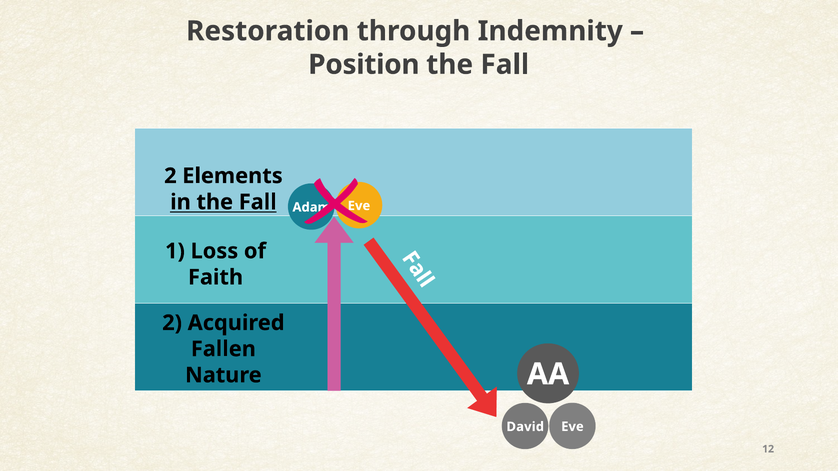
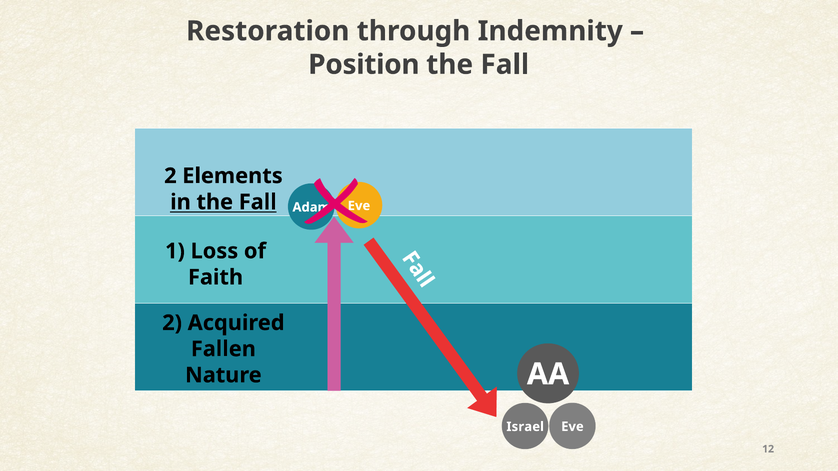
David: David -> Israel
